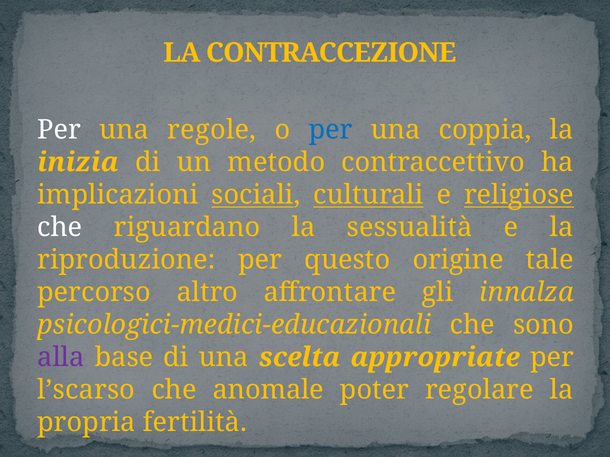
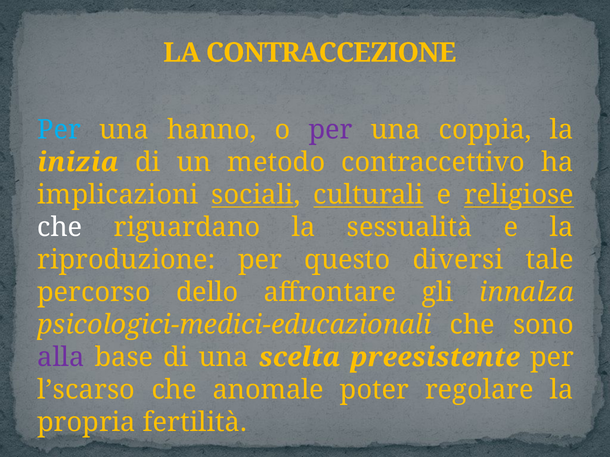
Per at (59, 130) colour: white -> light blue
regole: regole -> hanno
per at (331, 130) colour: blue -> purple
origine: origine -> diversi
altro: altro -> dello
appropriate: appropriate -> preesistente
